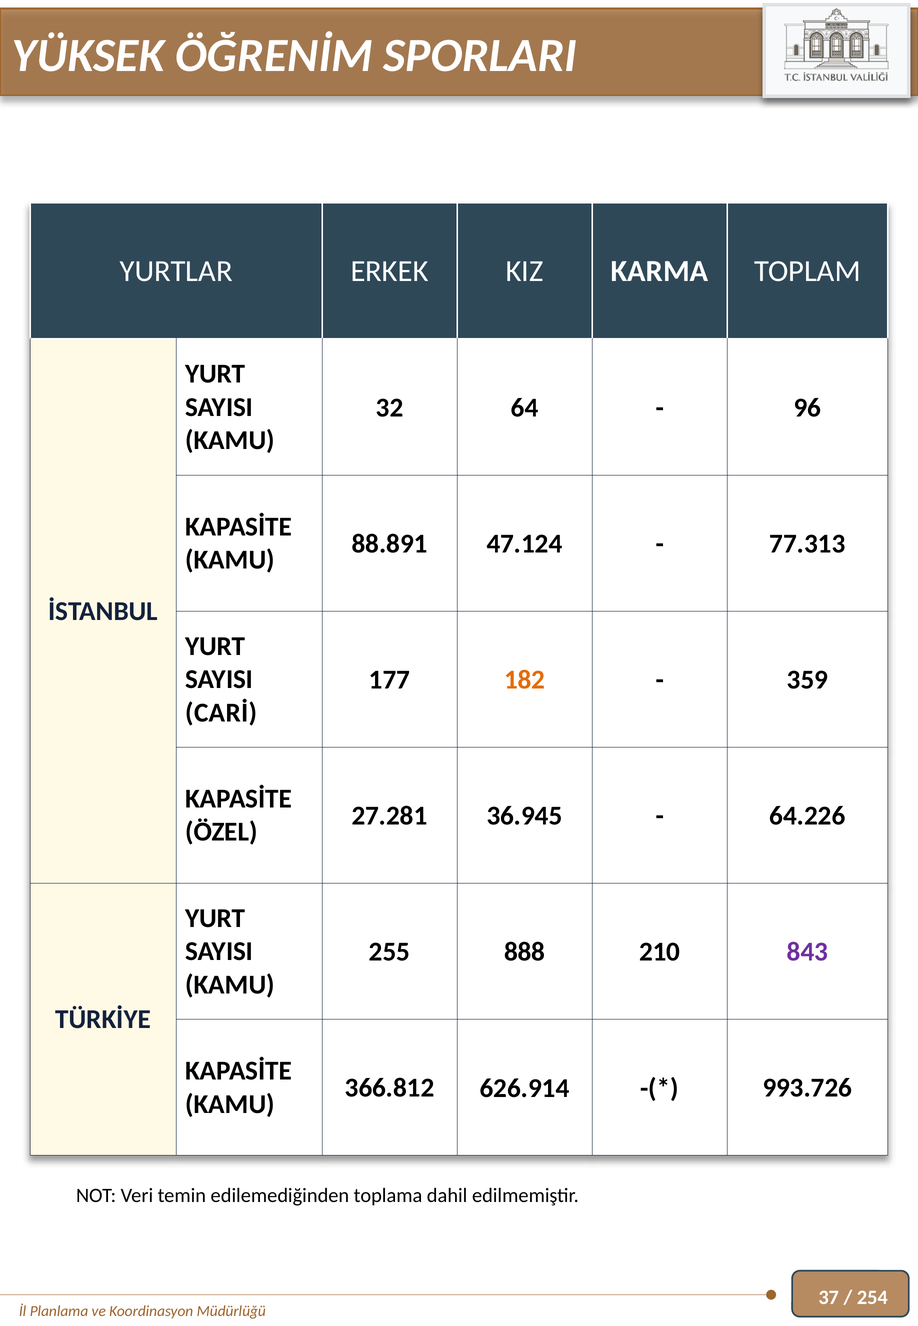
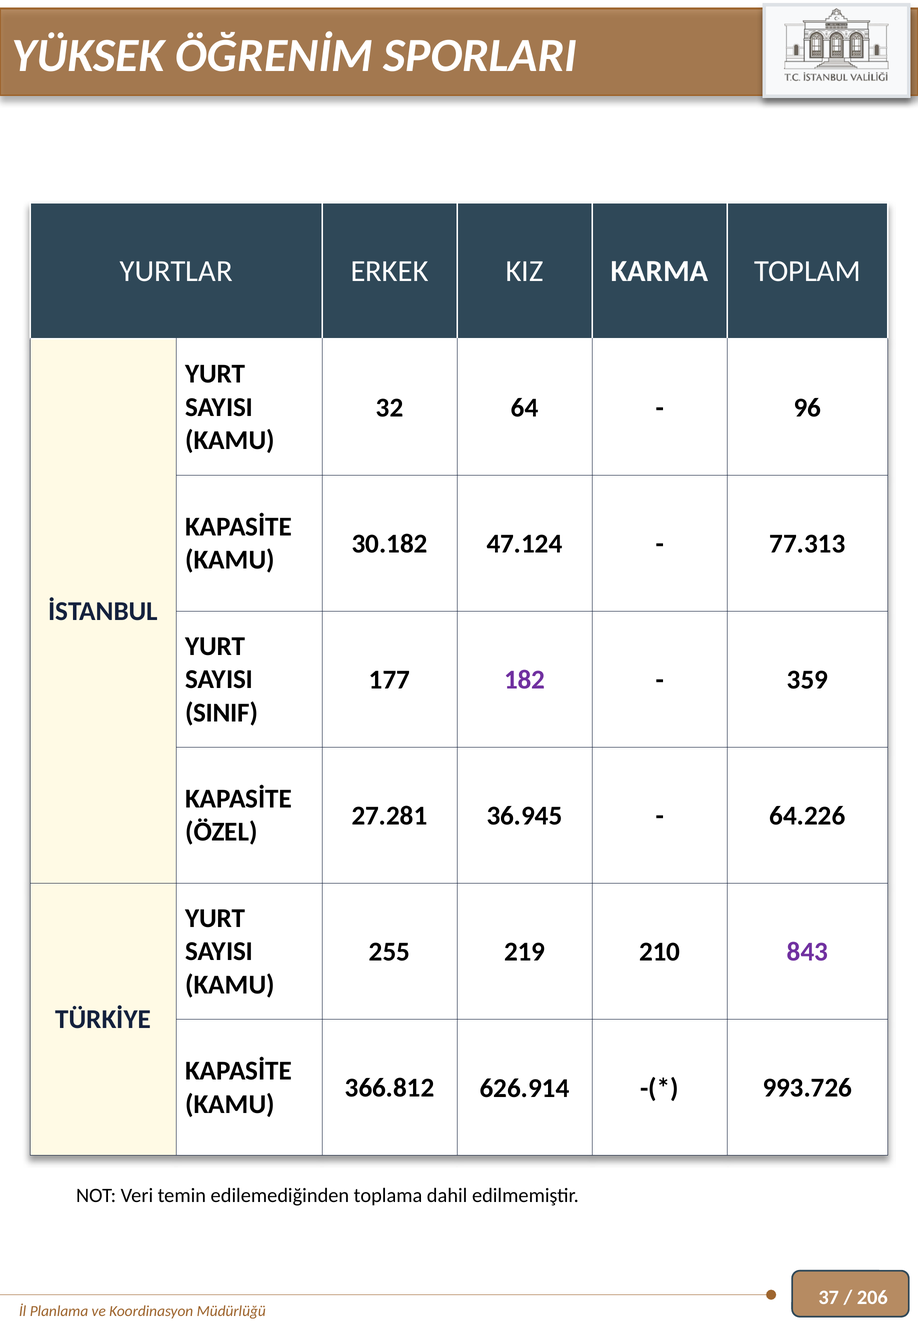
88.891: 88.891 -> 30.182
182 colour: orange -> purple
CARİ: CARİ -> SINIF
888: 888 -> 219
254: 254 -> 206
